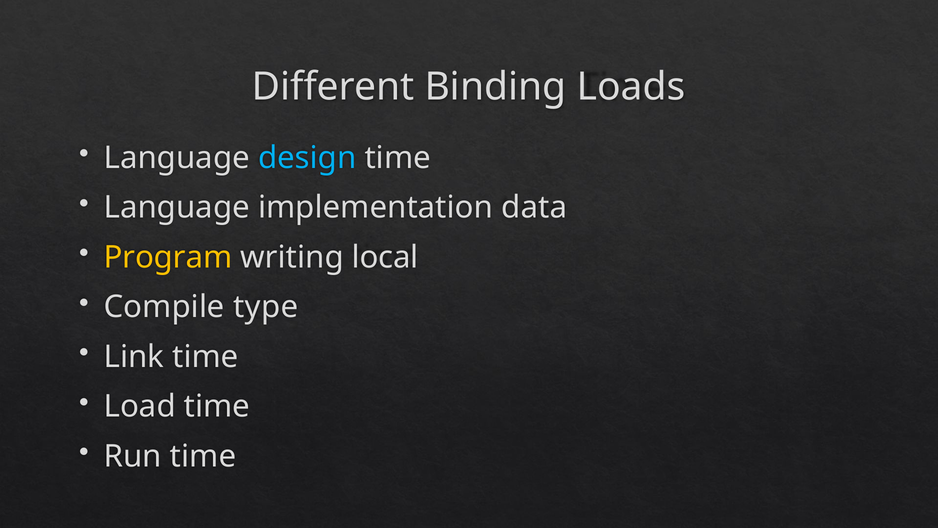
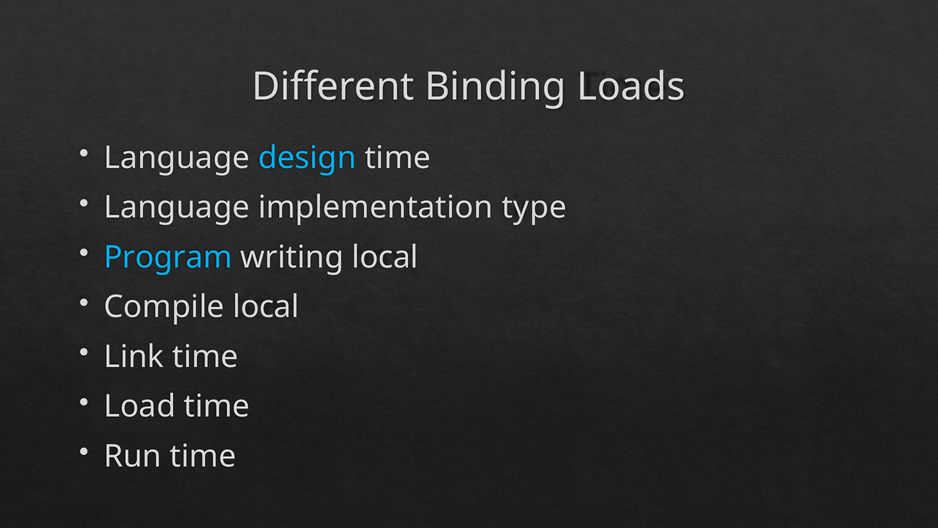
data: data -> type
Program colour: yellow -> light blue
Compile type: type -> local
